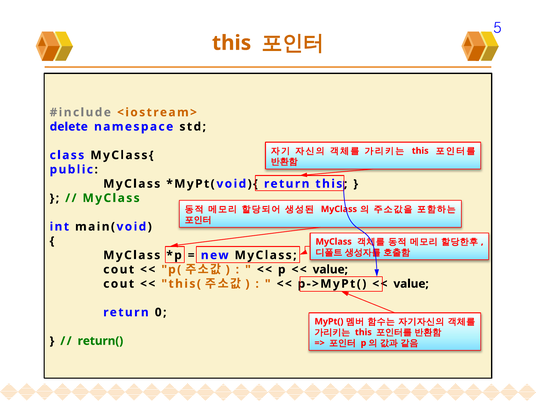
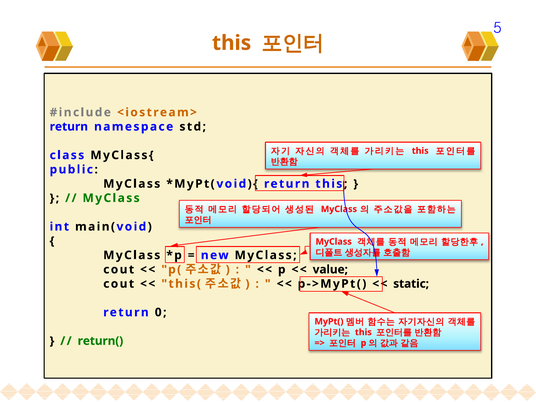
delete at (69, 127): delete -> return
value at (411, 284): value -> static
